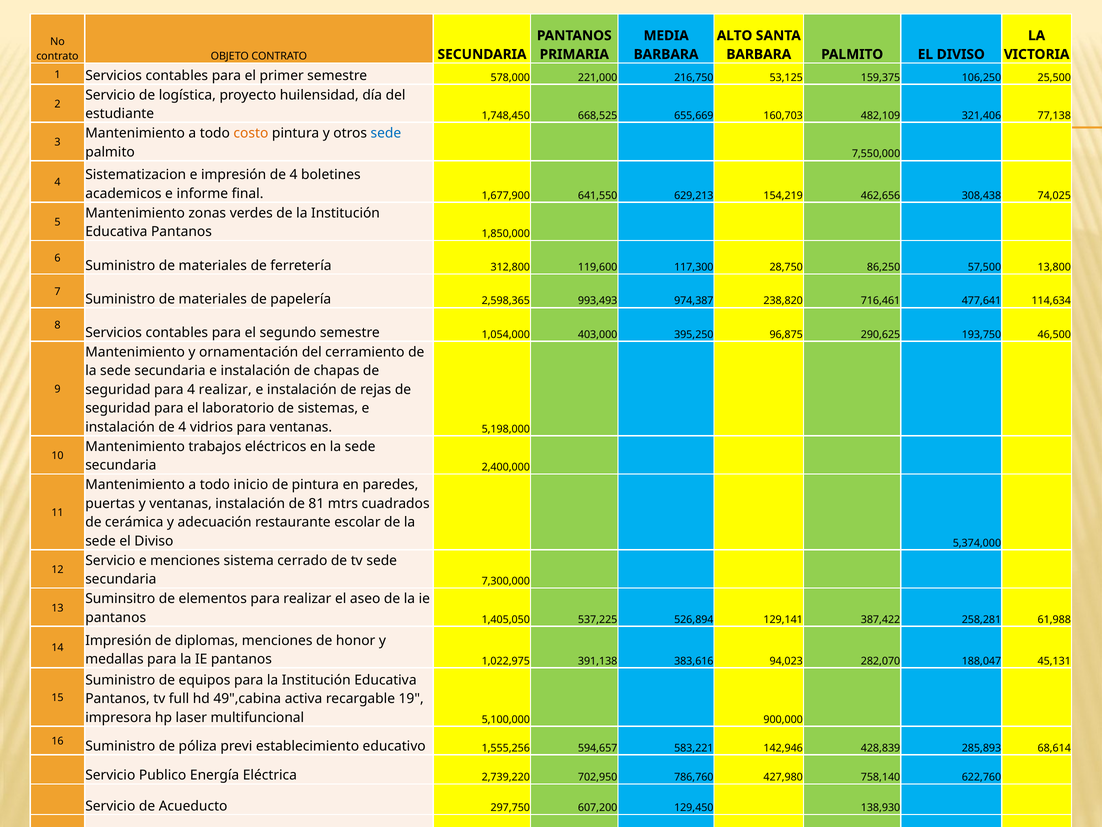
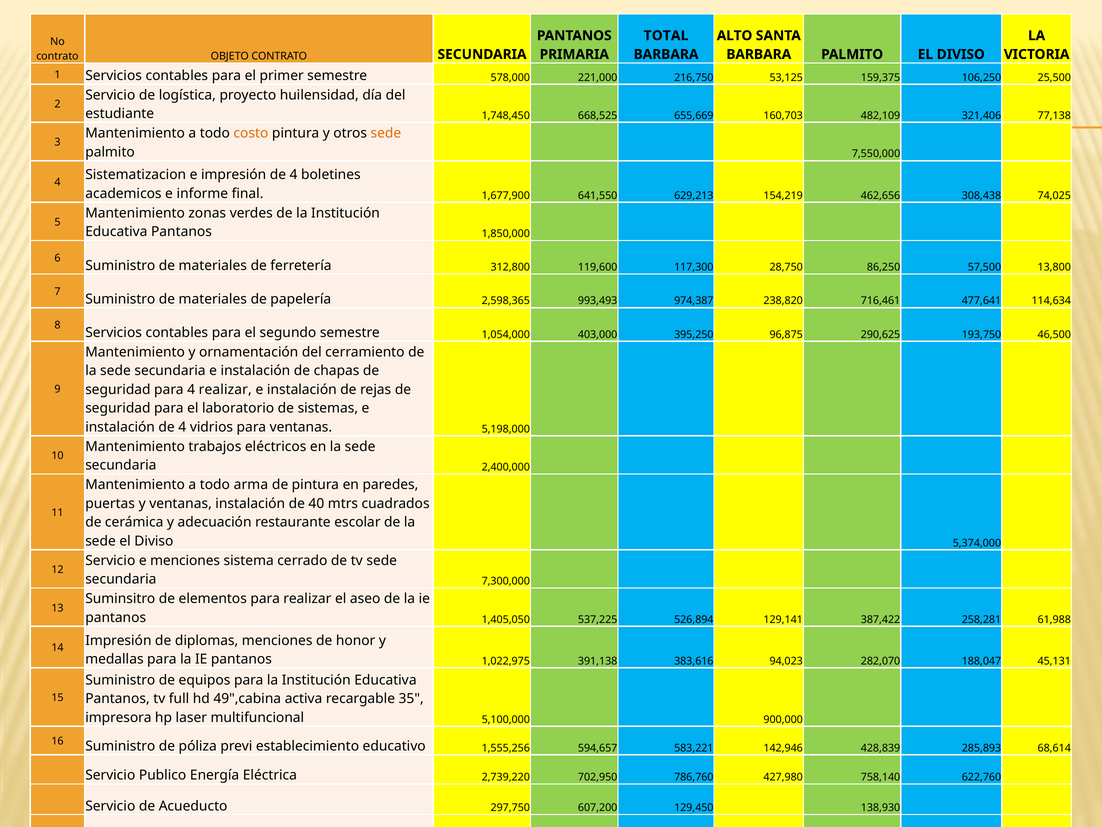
MEDIA at (666, 36): MEDIA -> TOTAL
sede at (386, 133) colour: blue -> orange
inicio: inicio -> arma
81: 81 -> 40
19: 19 -> 35
